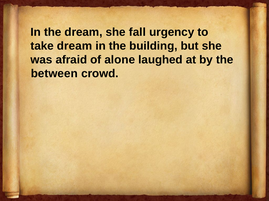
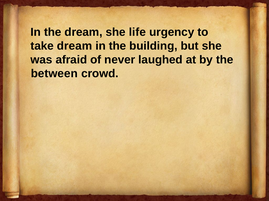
fall: fall -> life
alone: alone -> never
